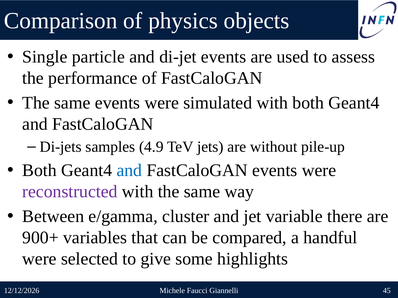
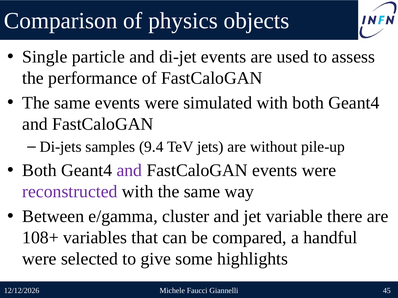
4.9: 4.9 -> 9.4
and at (129, 171) colour: blue -> purple
900+: 900+ -> 108+
